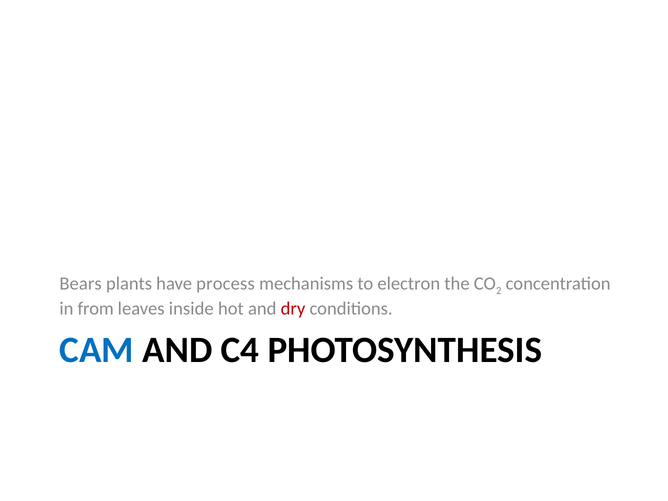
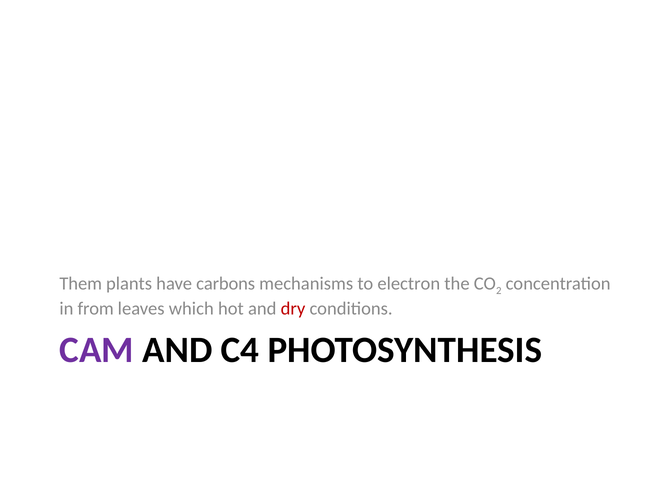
Bears: Bears -> Them
process: process -> carbons
inside: inside -> which
CAM colour: blue -> purple
